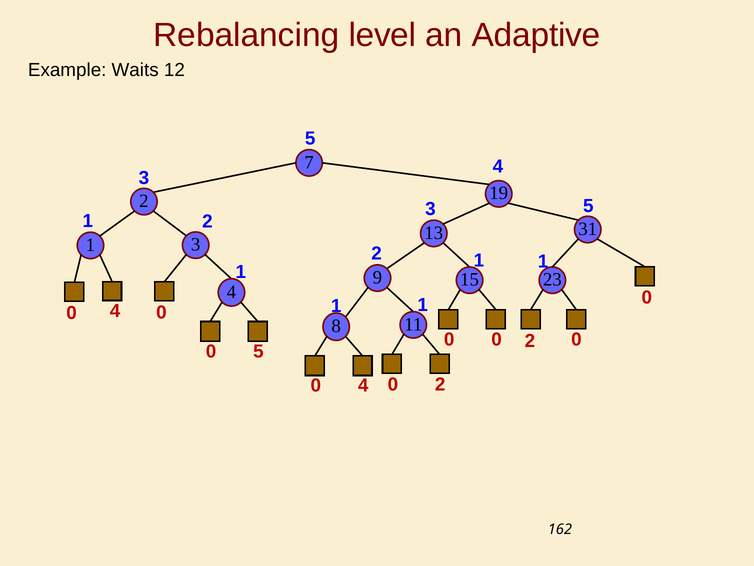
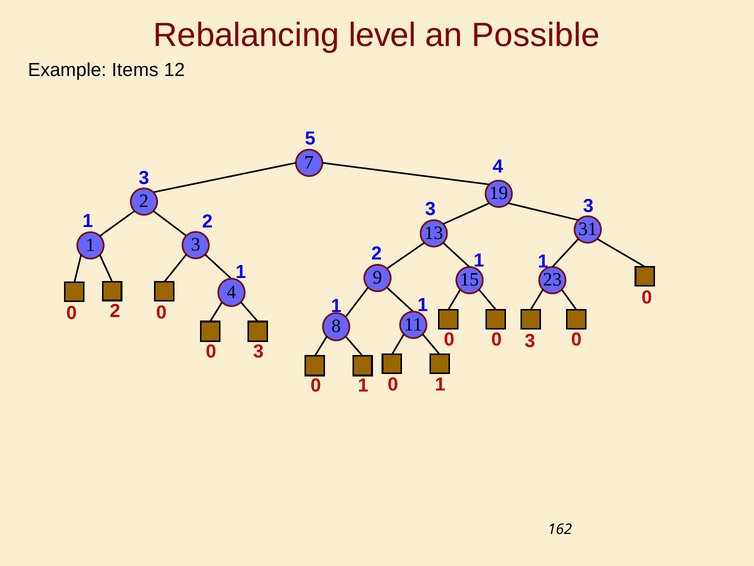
Adaptive: Adaptive -> Possible
Waits: Waits -> Items
3 5: 5 -> 3
4 at (115, 311): 4 -> 2
2 at (530, 341): 2 -> 3
5 at (258, 351): 5 -> 3
2 at (440, 384): 2 -> 1
4 at (363, 385): 4 -> 1
